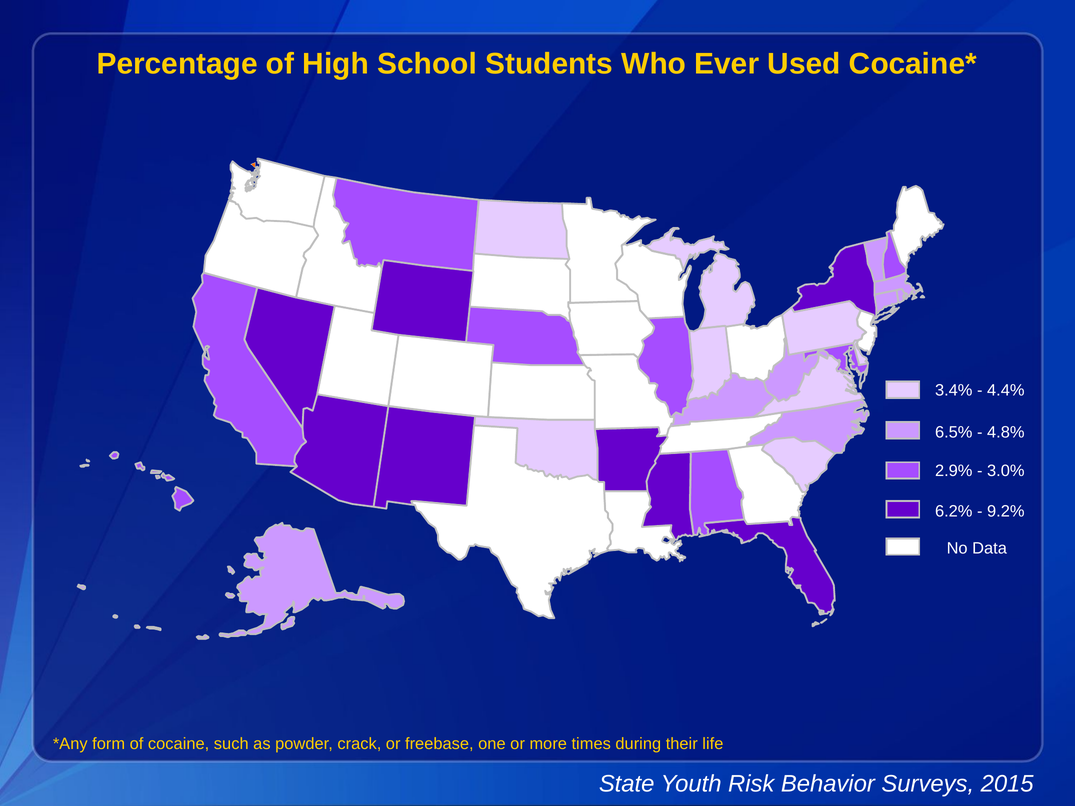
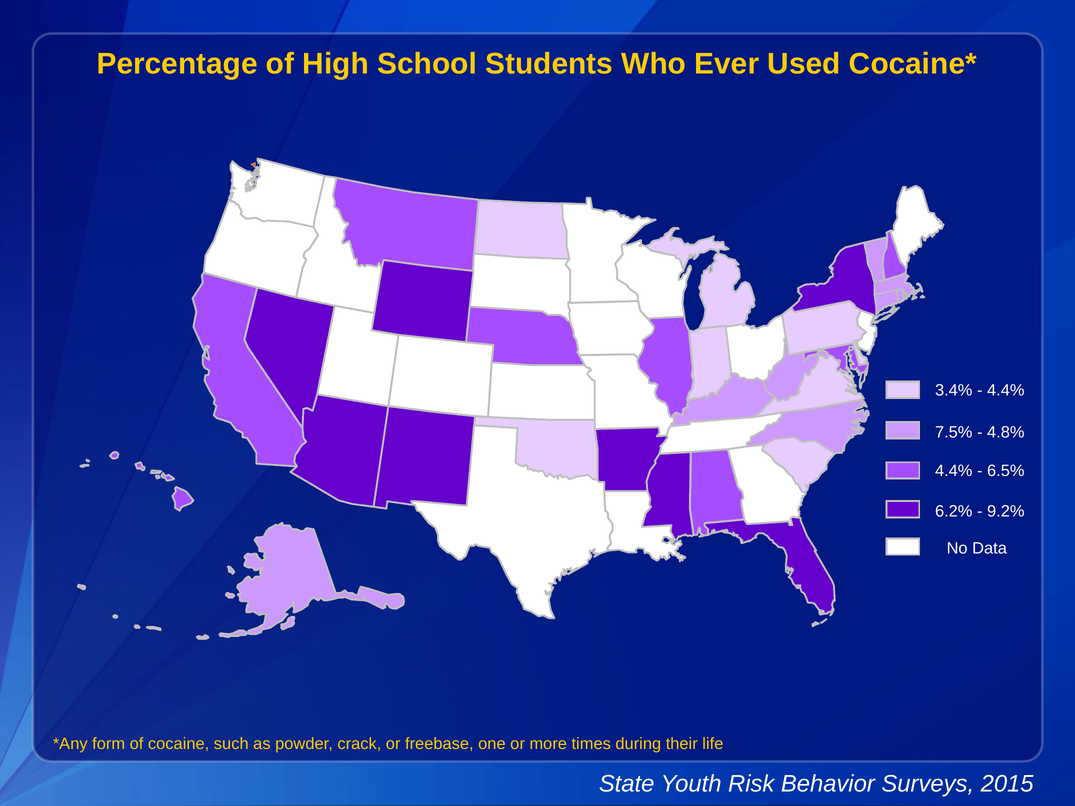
6.5%: 6.5% -> 7.5%
2.9% at (954, 471): 2.9% -> 4.4%
3.0%: 3.0% -> 6.5%
